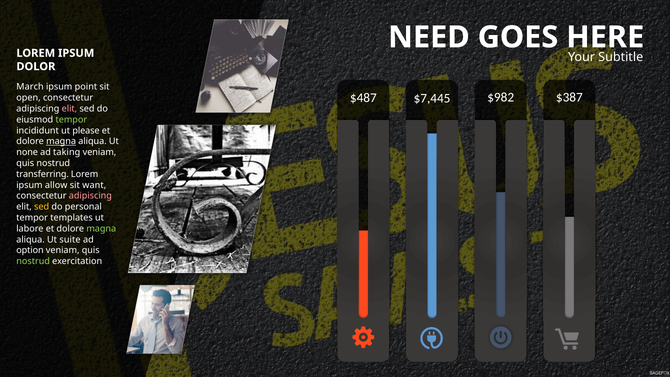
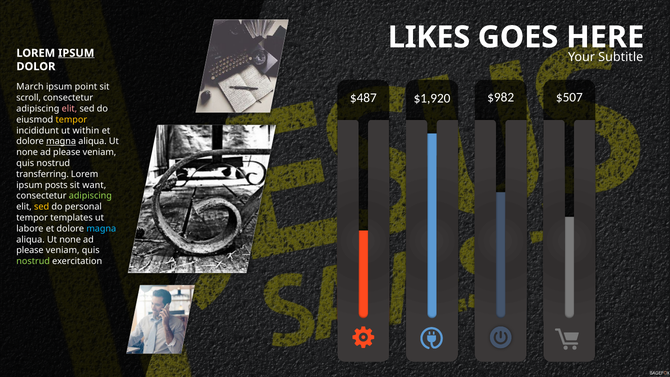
NEED: NEED -> LIKES
IPSUM at (76, 53) underline: none -> present
$7,445: $7,445 -> $1,920
$387: $387 -> $507
open: open -> scroll
tempor at (71, 120) colour: light green -> yellow
please: please -> within
taking at (67, 152): taking -> please
allow: allow -> posts
adipiscing at (90, 196) colour: pink -> light green
magna at (101, 229) colour: light green -> light blue
suite at (70, 239): suite -> none
option at (30, 250): option -> please
